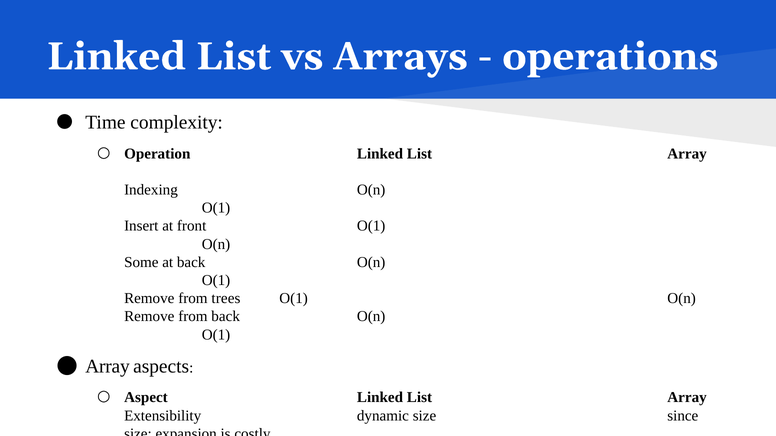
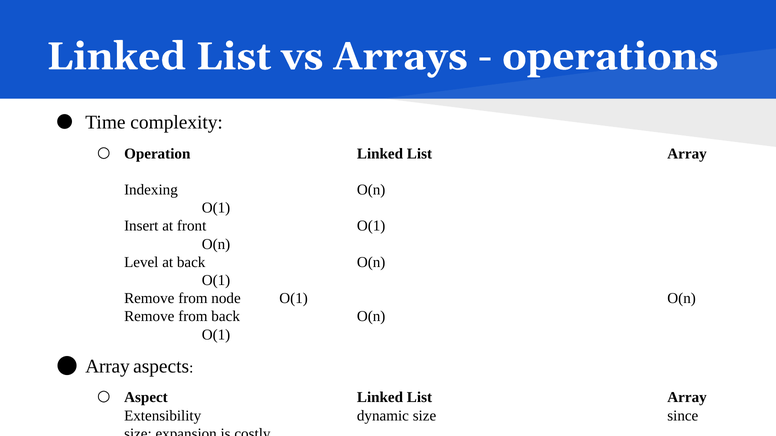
Some at (141, 262): Some -> Level
trees: trees -> node
